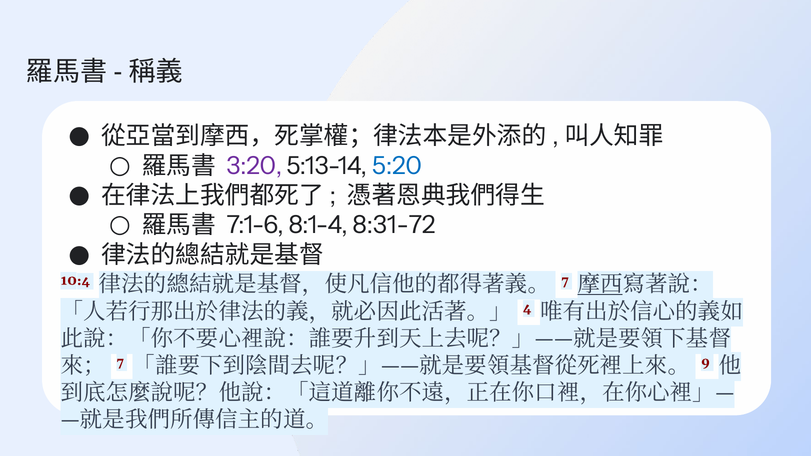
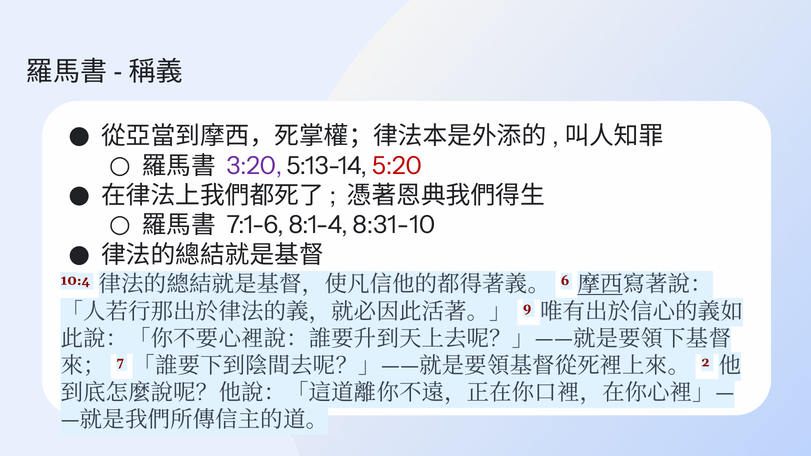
5:20 colour: blue -> red
8:31-72: 8:31-72 -> 8:31-10
7 at (565, 281): 7 -> 6
4: 4 -> 9
9: 9 -> 2
